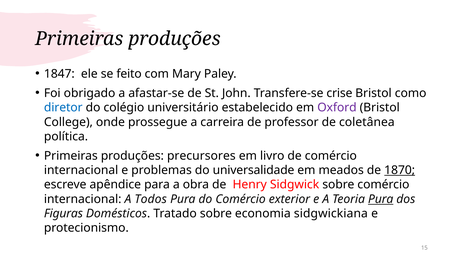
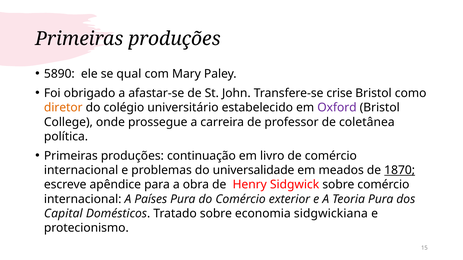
1847: 1847 -> 5890
feito: feito -> qual
diretor colour: blue -> orange
precursores: precursores -> continuação
Todos: Todos -> Países
Pura at (381, 199) underline: present -> none
Figuras: Figuras -> Capital
